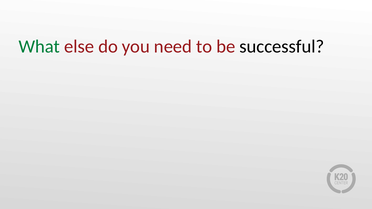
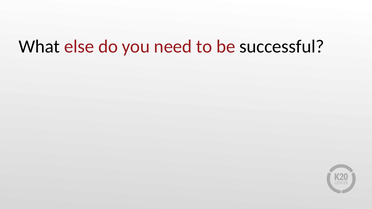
What colour: green -> black
